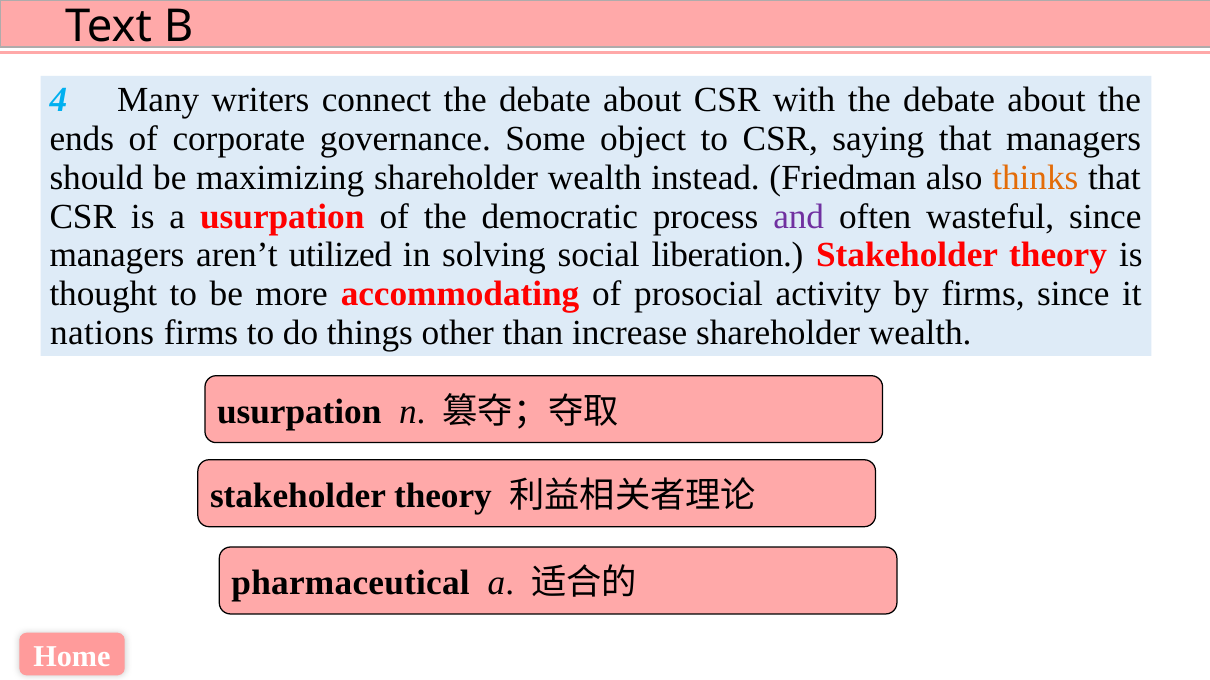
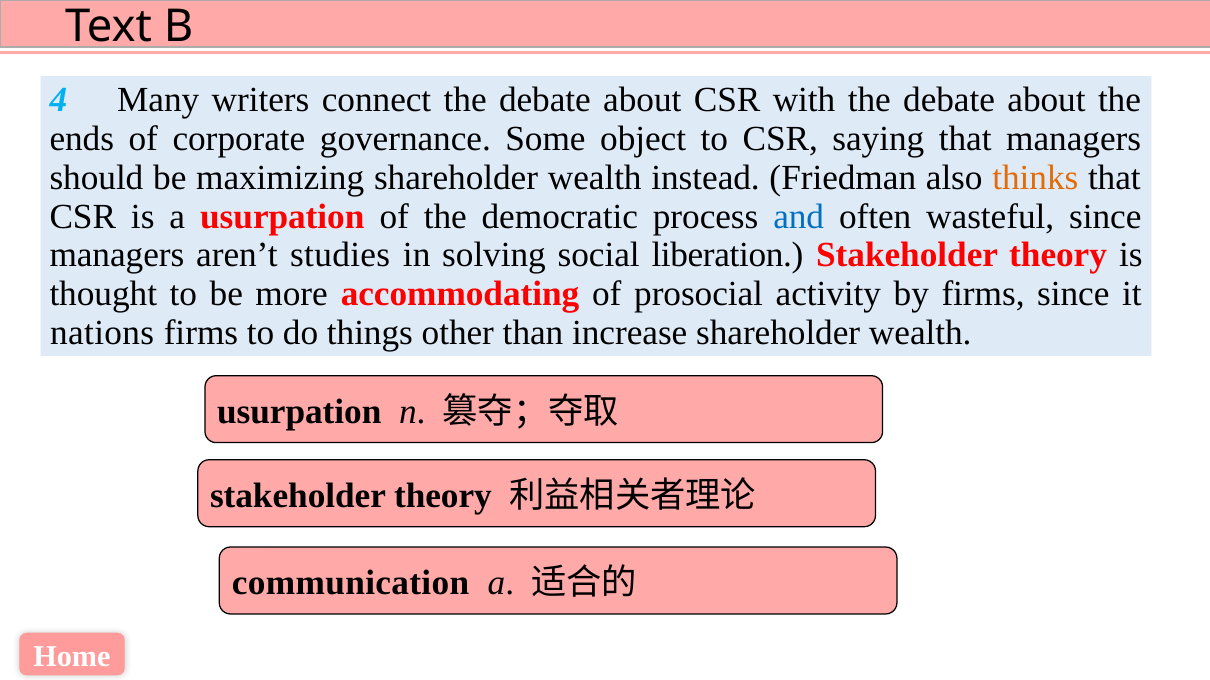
and colour: purple -> blue
utilized: utilized -> studies
pharmaceutical: pharmaceutical -> communication
